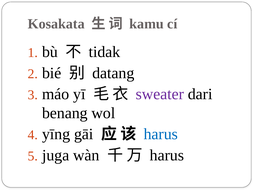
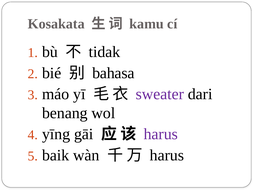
datang: datang -> bahasa
harus at (161, 134) colour: blue -> purple
juga: juga -> baik
